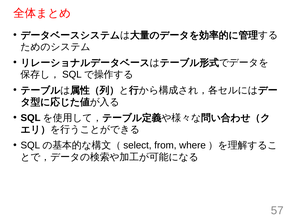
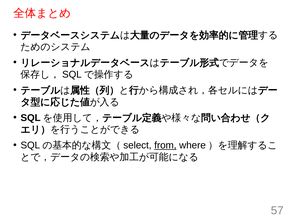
from underline: none -> present
